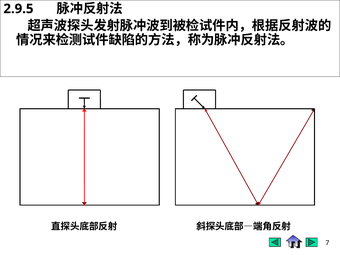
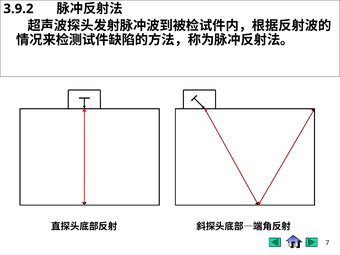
2.9.5: 2.9.5 -> 3.9.2
